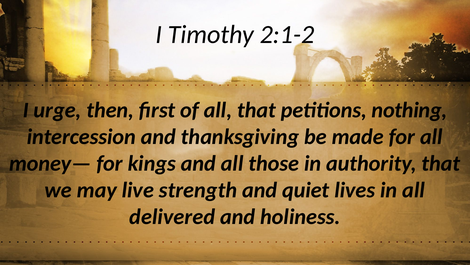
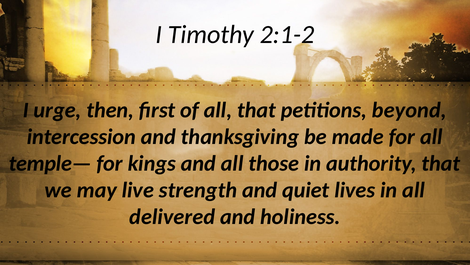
nothing: nothing -> beyond
money—: money— -> temple—
